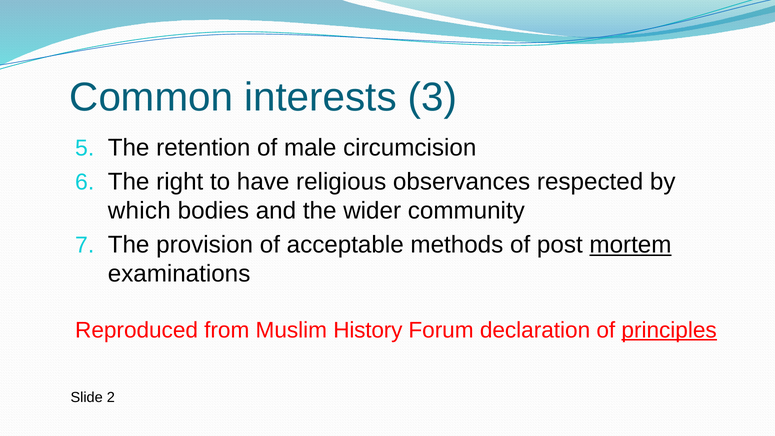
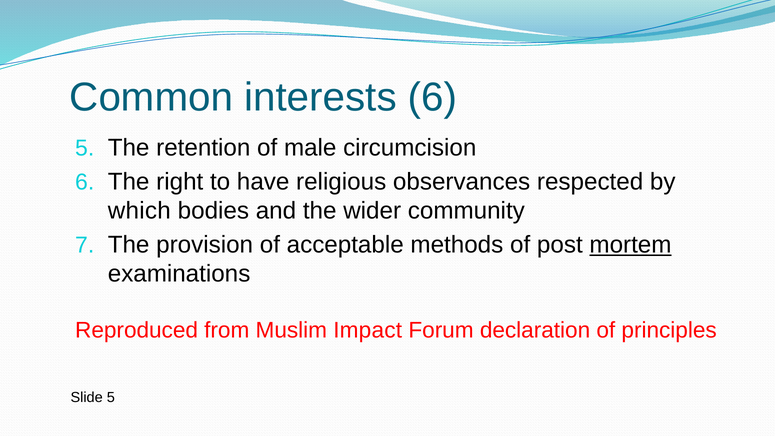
interests 3: 3 -> 6
History: History -> Impact
principles underline: present -> none
Slide 2: 2 -> 5
